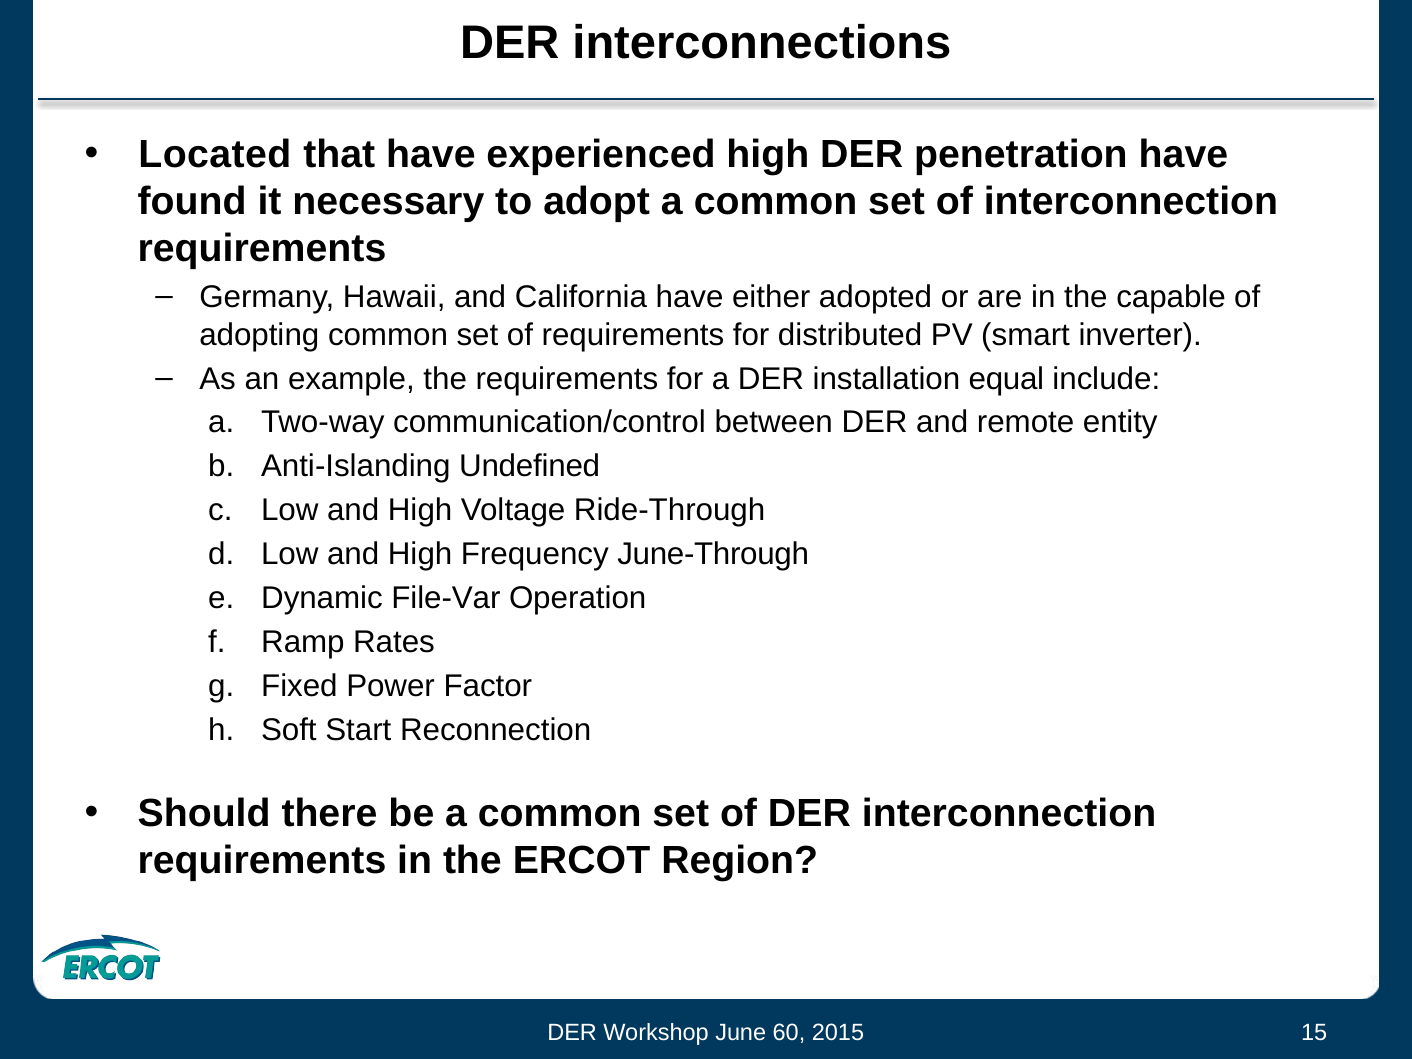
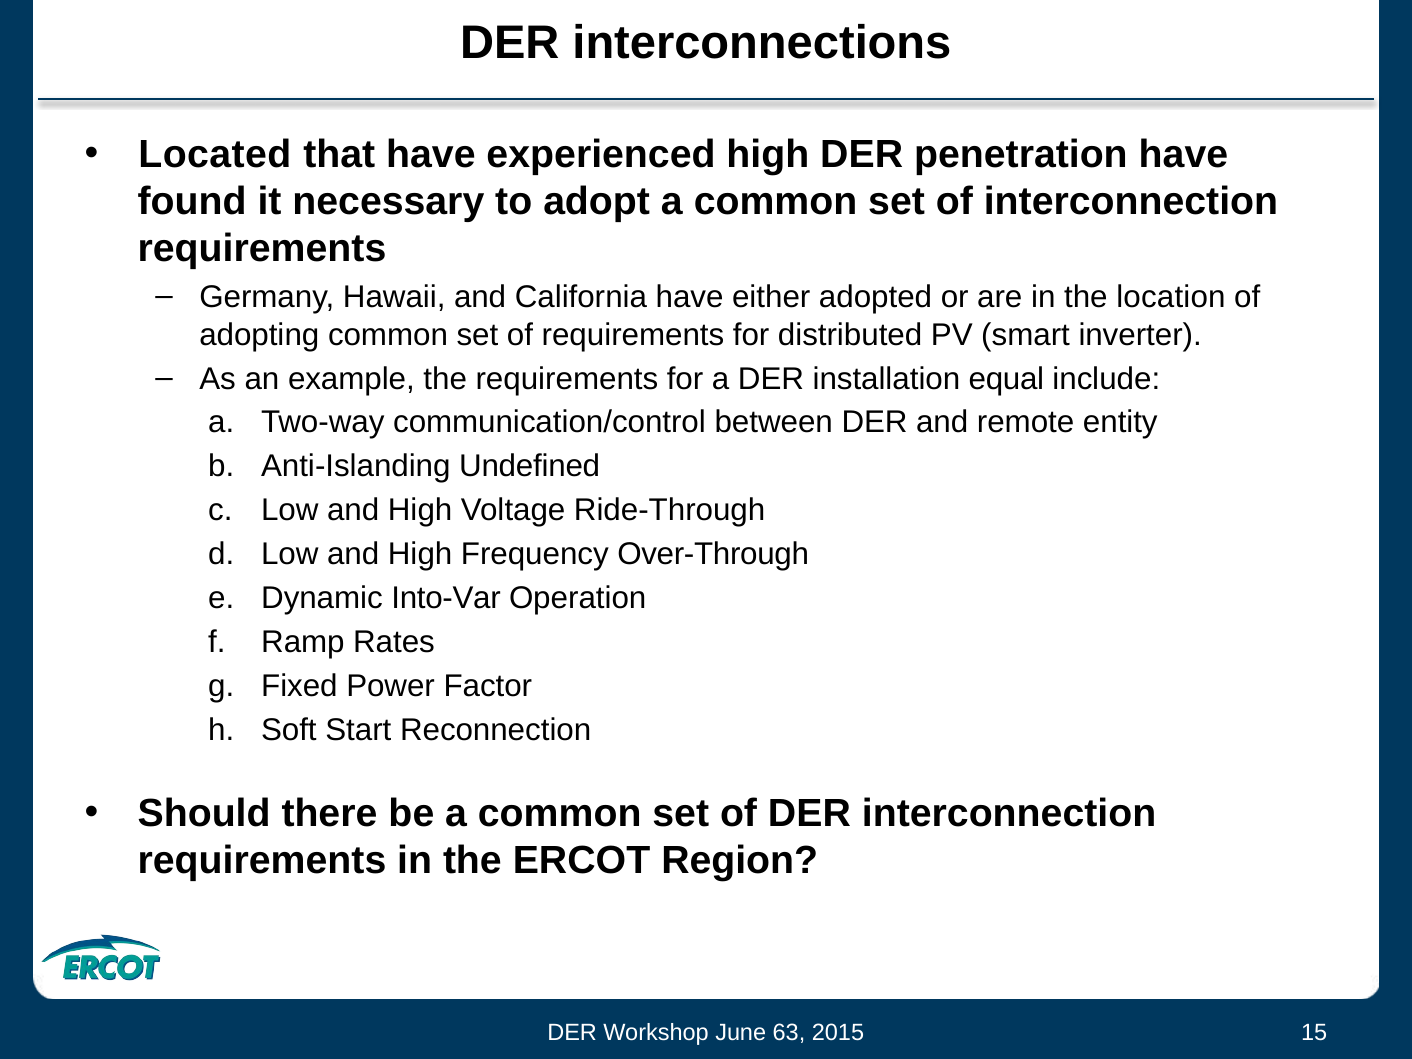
capable: capable -> location
June-Through: June-Through -> Over-Through
File-Var: File-Var -> Into-Var
60: 60 -> 63
